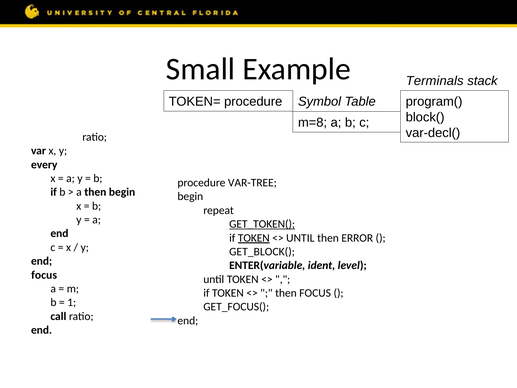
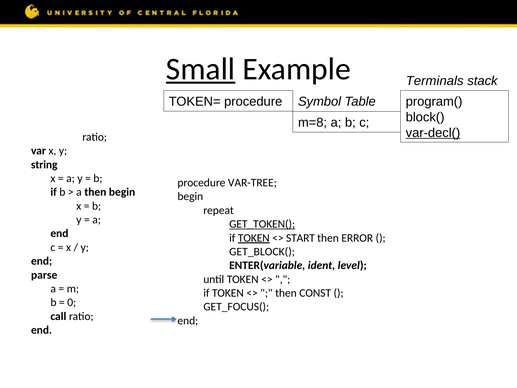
Small underline: none -> present
var-decl( underline: none -> present
every: every -> string
UNTIL at (300, 238): UNTIL -> START
focus at (44, 275): focus -> parse
then FOCUS: FOCUS -> CONST
1: 1 -> 0
